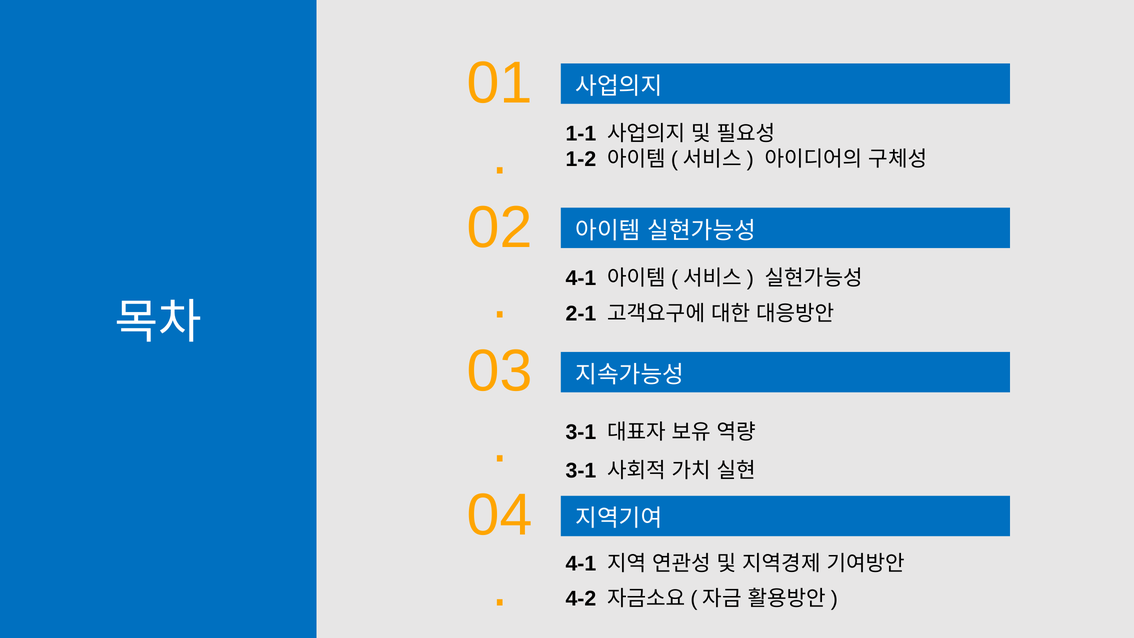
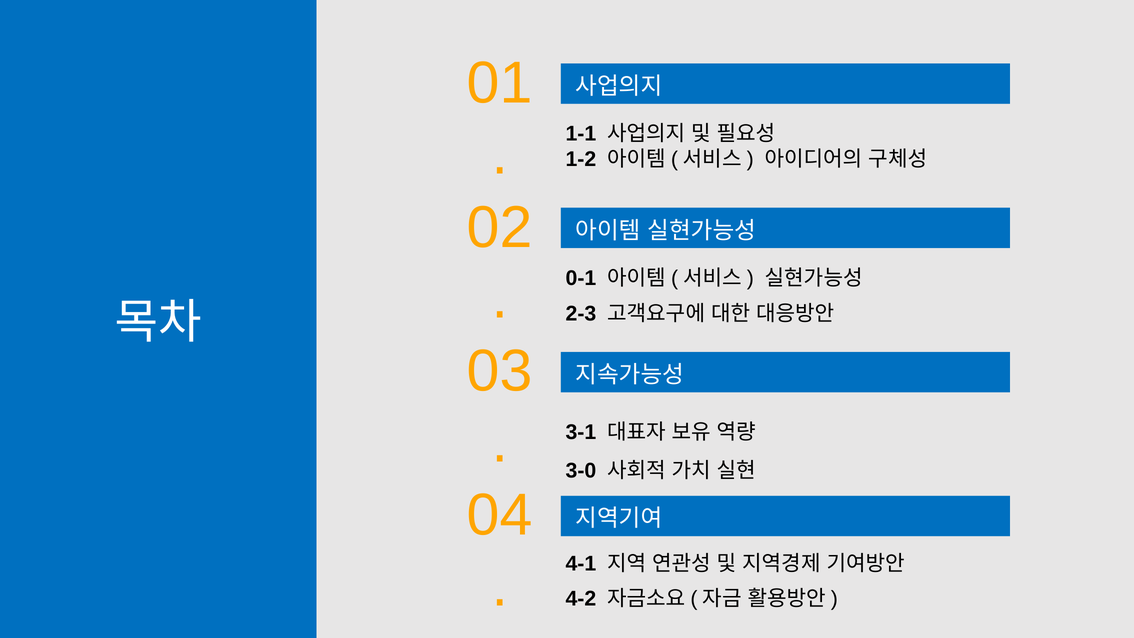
4-1 at (581, 278): 4-1 -> 0-1
2-1: 2-1 -> 2-3
3-1 at (581, 470): 3-1 -> 3-0
